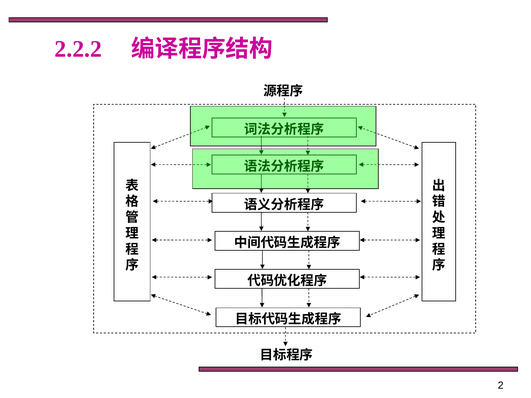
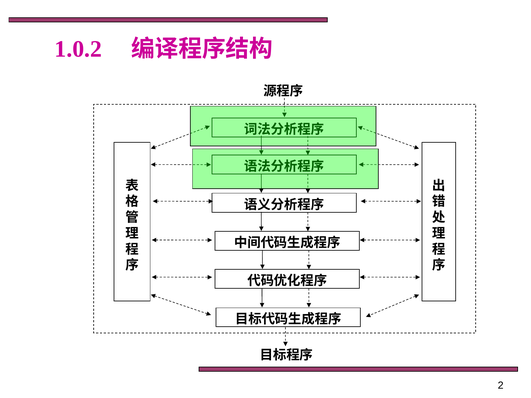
2.2.2: 2.2.2 -> 1.0.2
